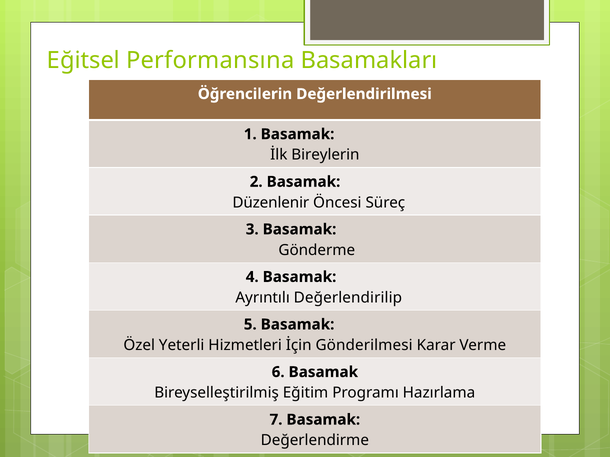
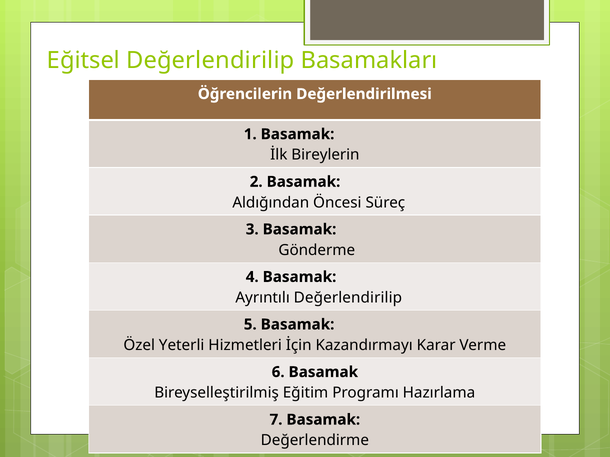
Eğitsel Performansına: Performansına -> Değerlendirilip
Düzenlenir: Düzenlenir -> Aldığından
Gönderilmesi: Gönderilmesi -> Kazandırmayı
